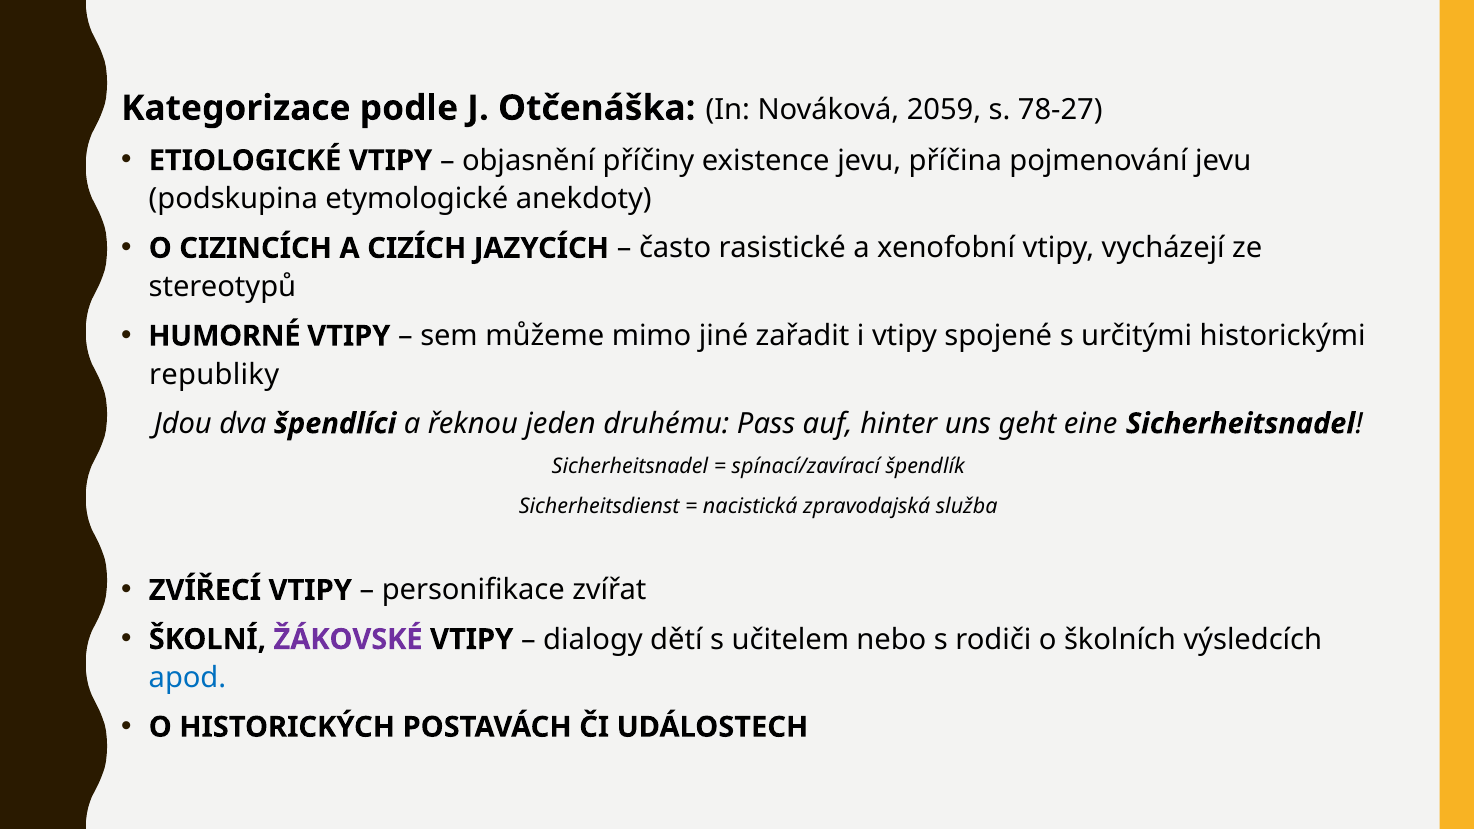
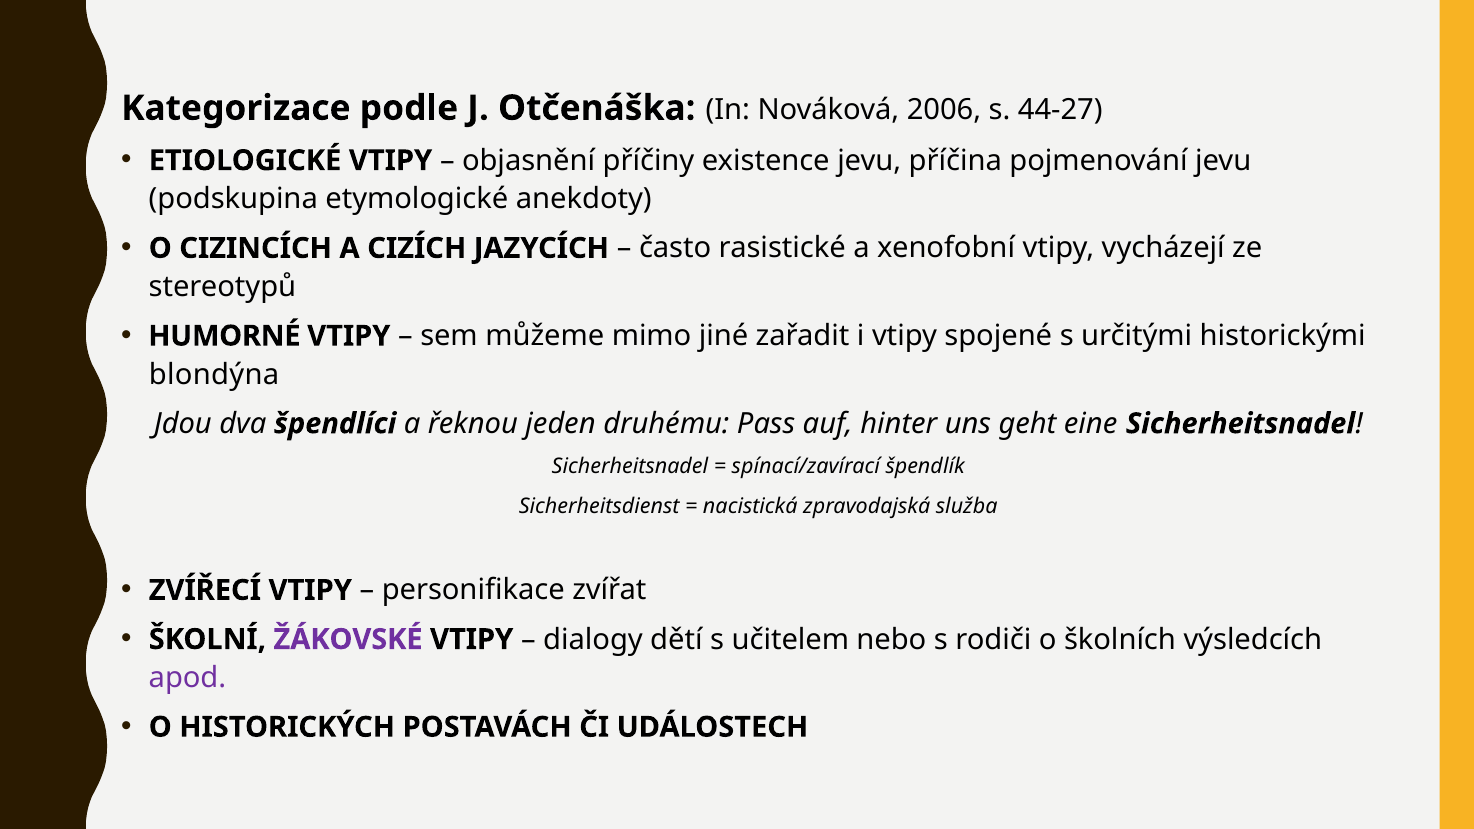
2059: 2059 -> 2006
78-27: 78-27 -> 44-27
republiky: republiky -> blondýna
apod colour: blue -> purple
